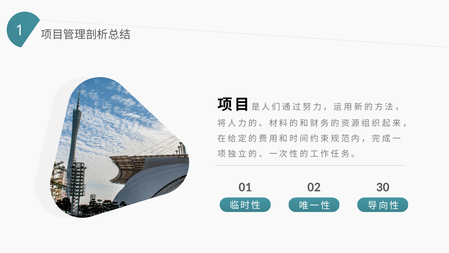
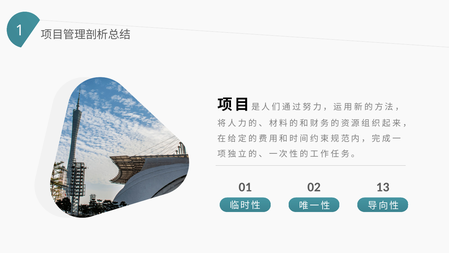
30: 30 -> 13
